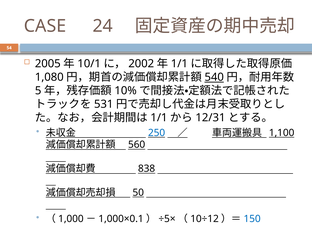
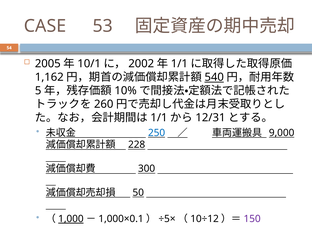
24: 24 -> 53
1,080: 1,080 -> 1,162
531: 531 -> 260
1,100: 1,100 -> 9,000
560: 560 -> 228
838: 838 -> 300
1,000 underline: none -> present
150 colour: blue -> purple
